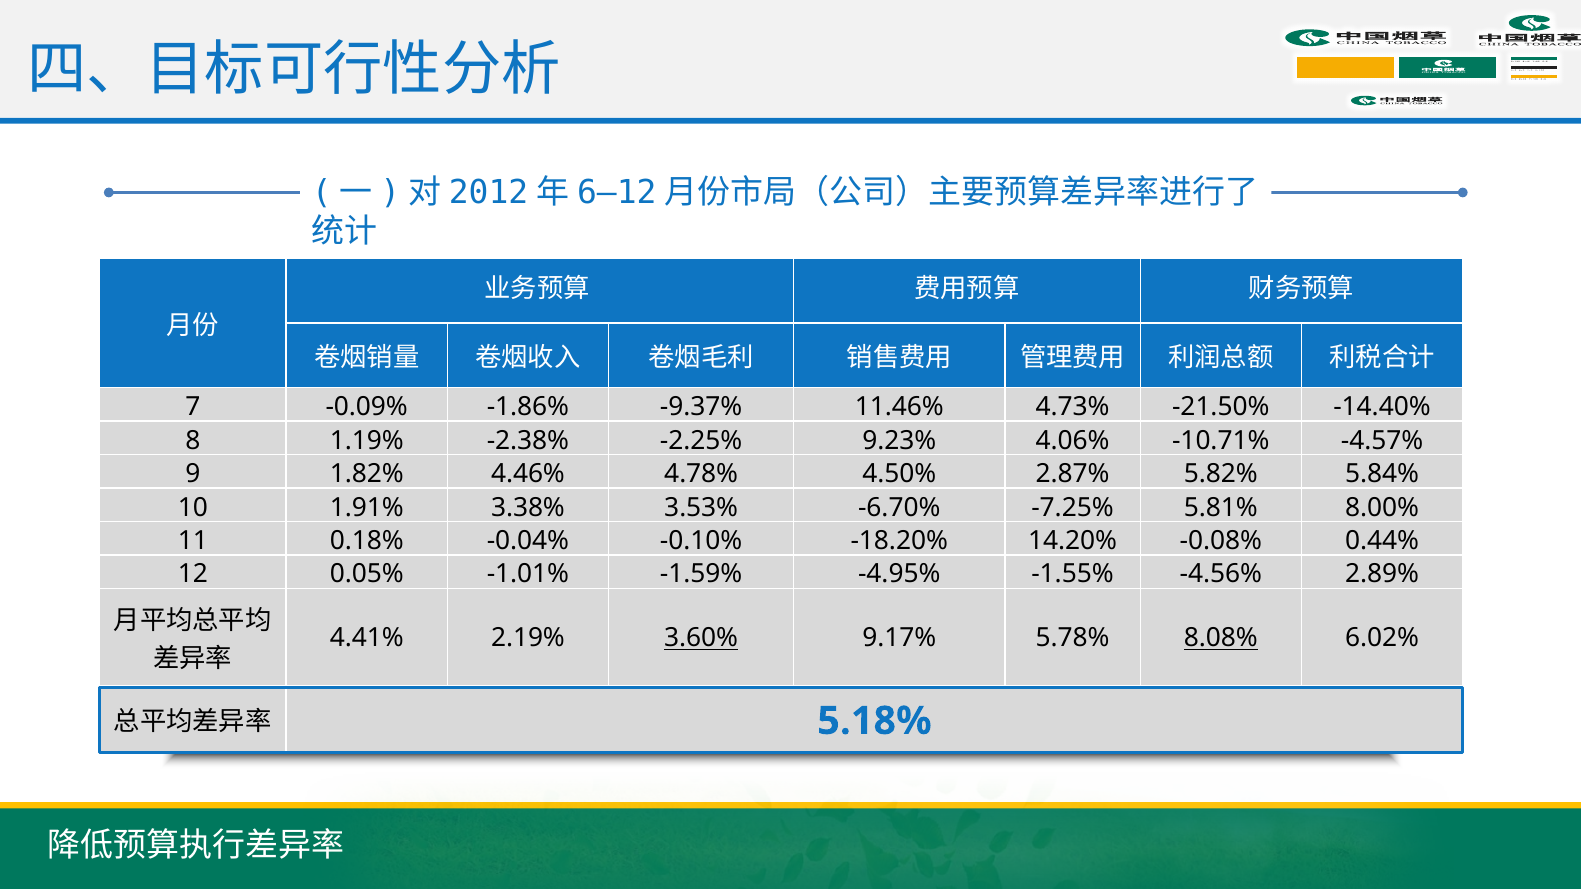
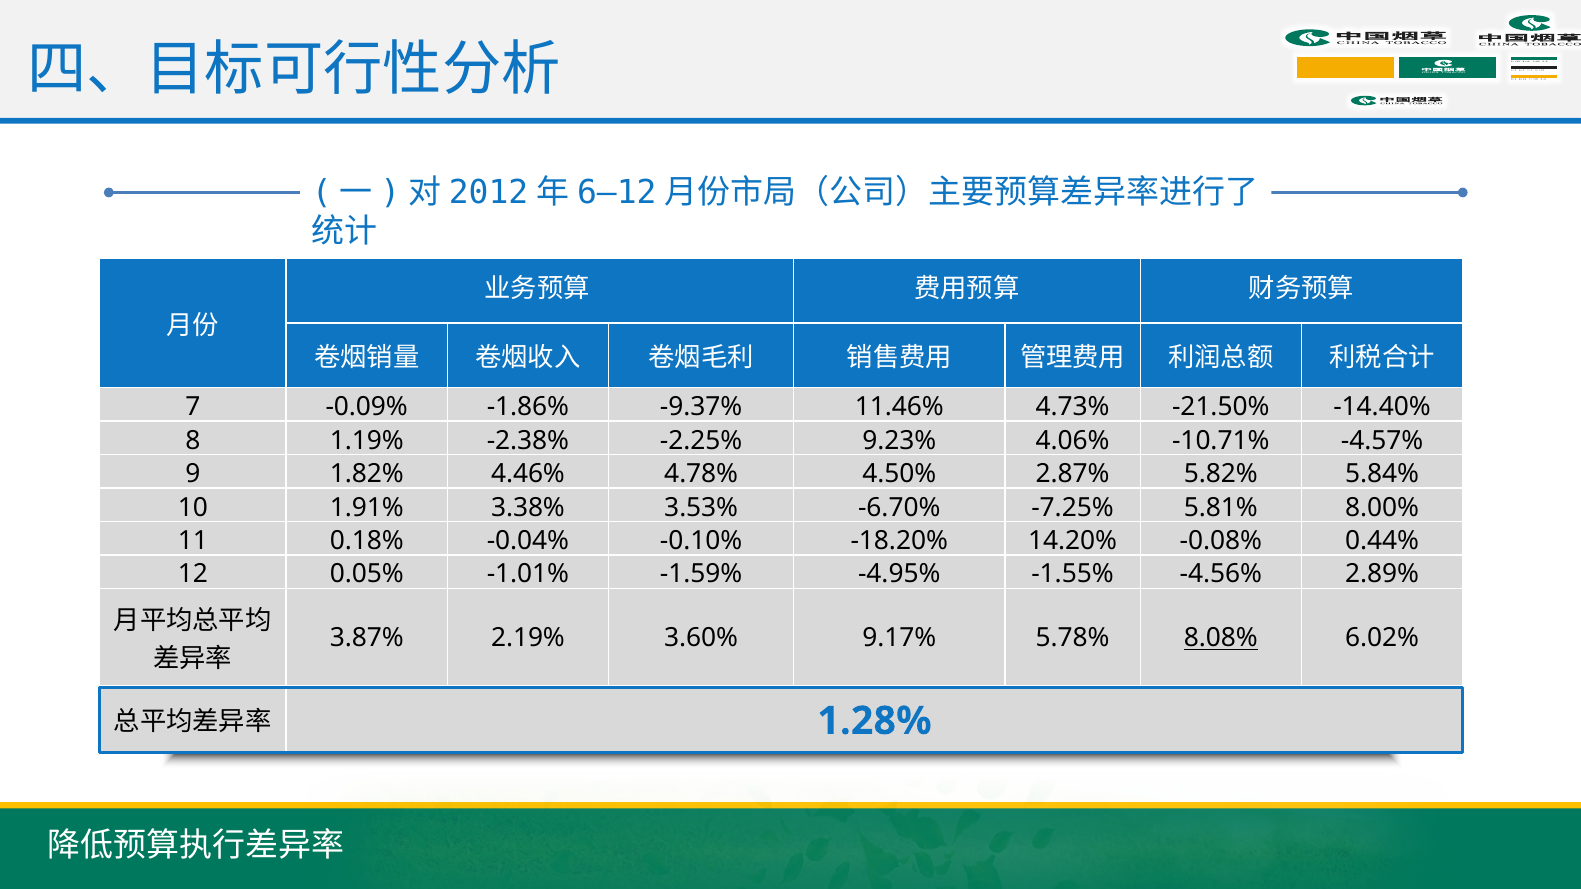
4.41%: 4.41% -> 3.87%
3.60% underline: present -> none
5.18%: 5.18% -> 1.28%
